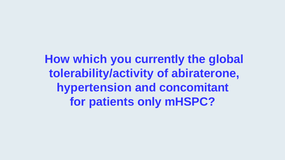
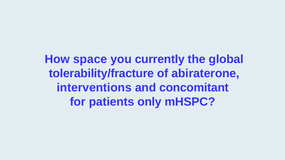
which: which -> space
tolerability/activity: tolerability/activity -> tolerability/fracture
hypertension: hypertension -> interventions
